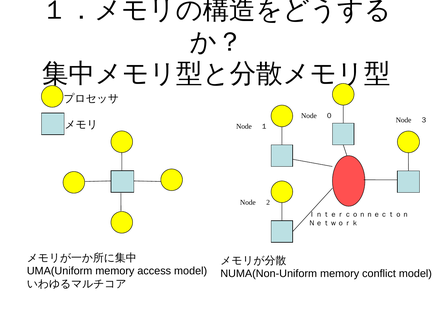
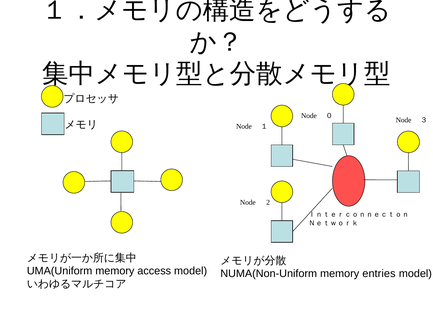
conflict: conflict -> entries
